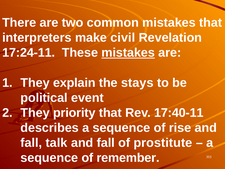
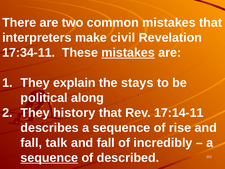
17:24-11: 17:24-11 -> 17:34-11
event: event -> along
priority: priority -> history
17:40-11: 17:40-11 -> 17:14-11
prostitute: prostitute -> incredibly
sequence at (49, 158) underline: none -> present
remember: remember -> described
